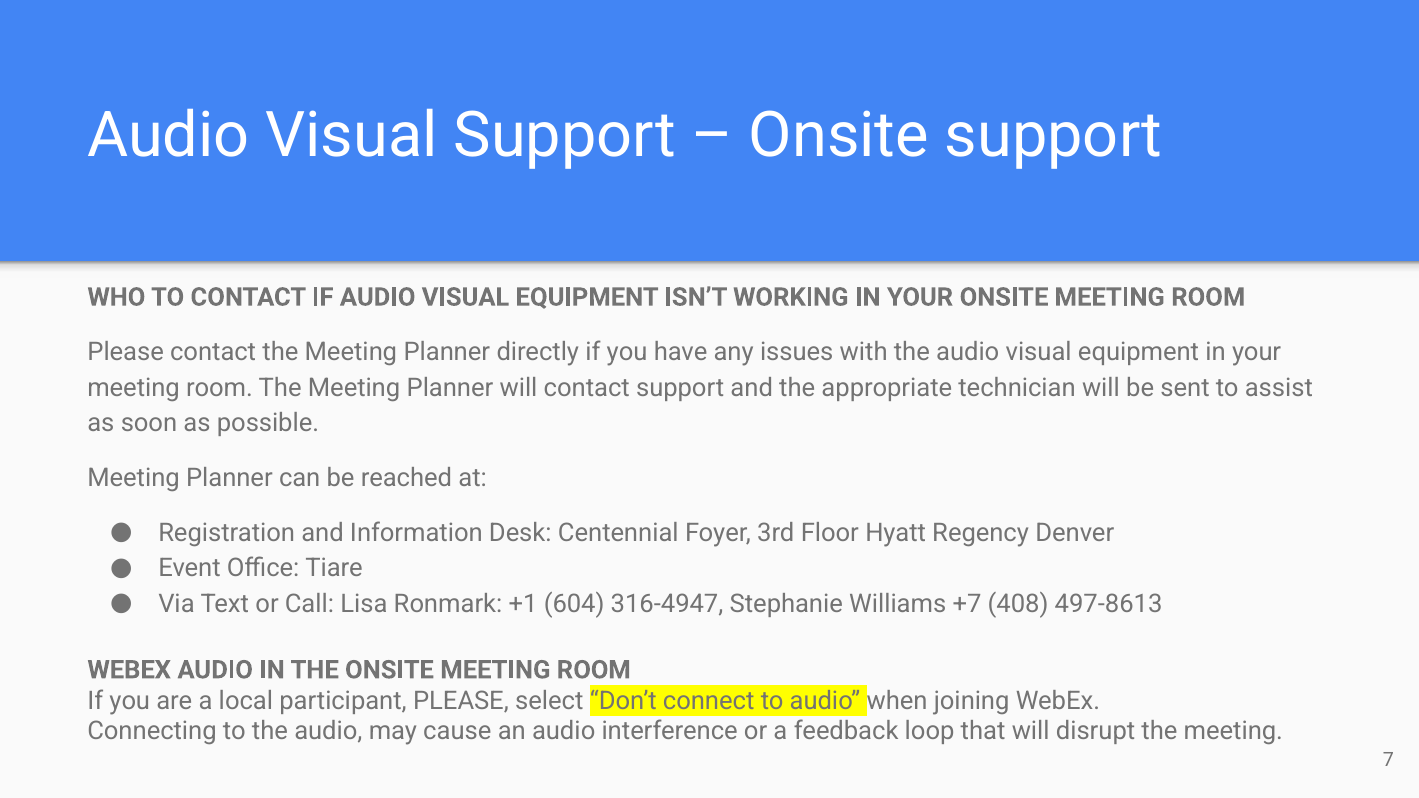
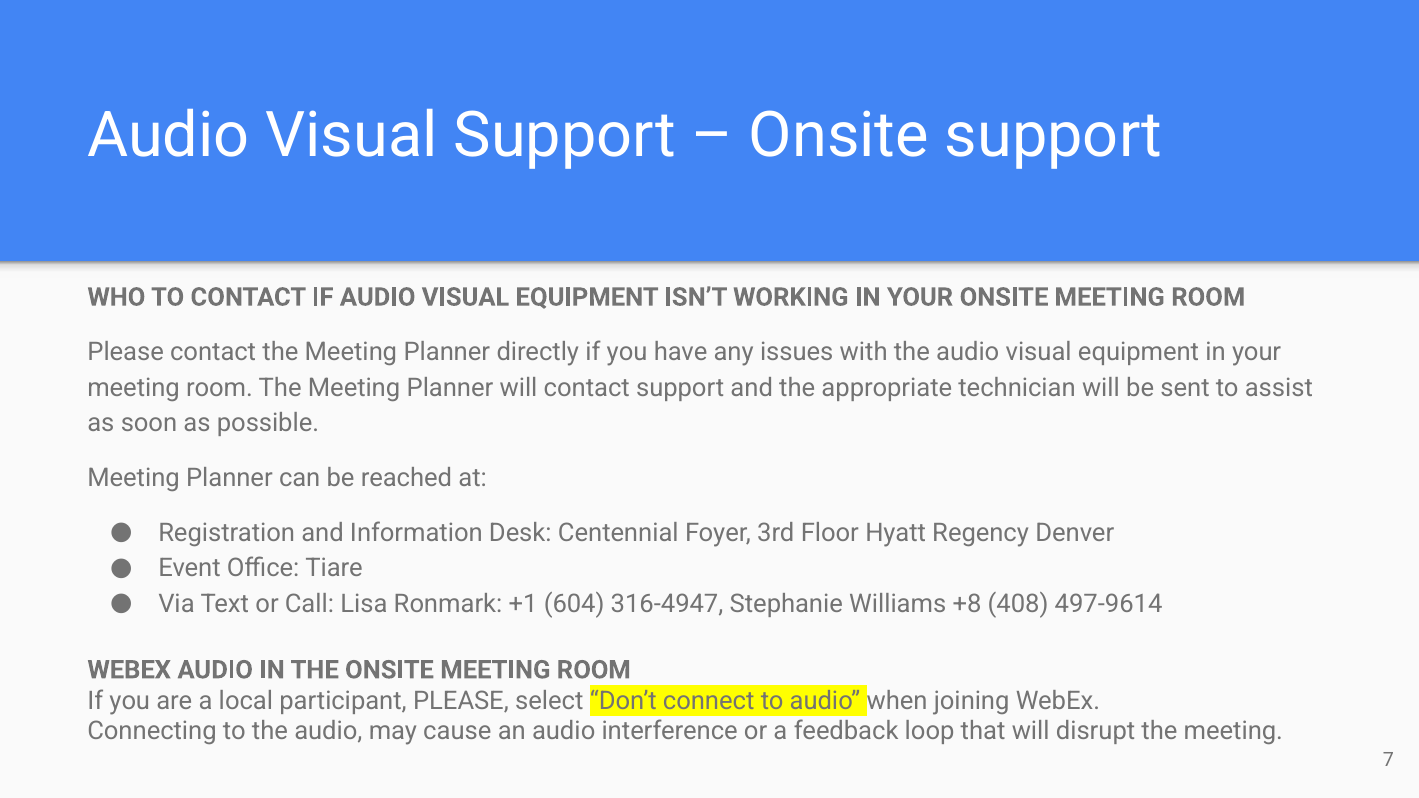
+7: +7 -> +8
497-8613: 497-8613 -> 497-9614
